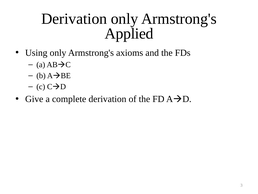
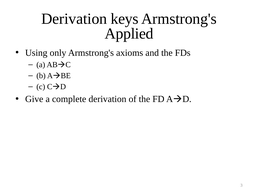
Derivation only: only -> keys
